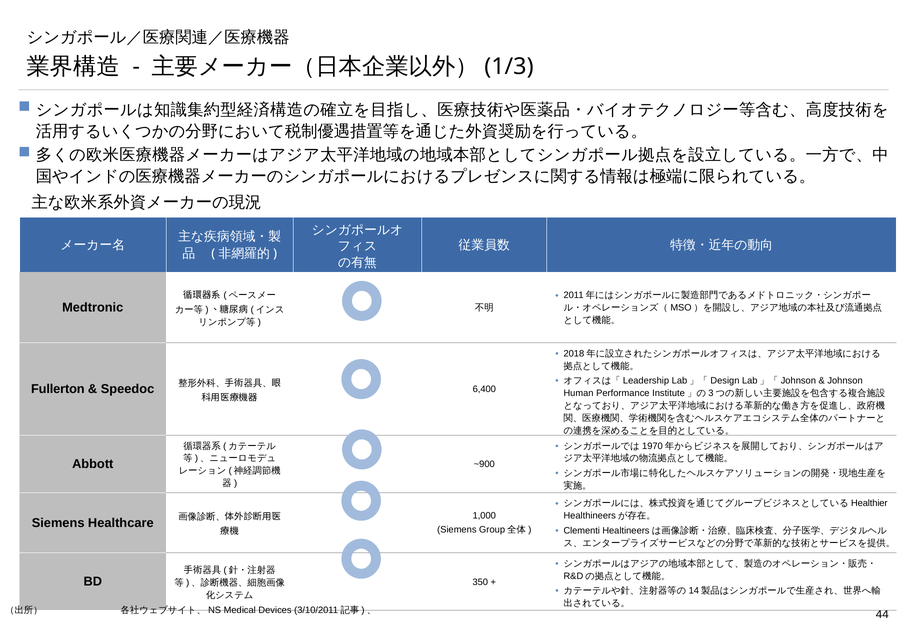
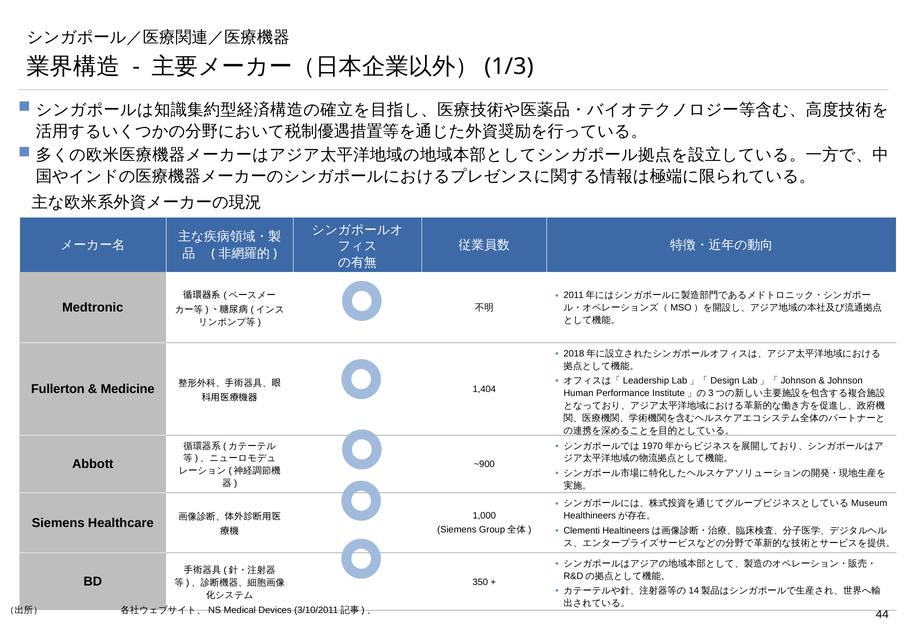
Speedoc: Speedoc -> Medicine
6,400: 6,400 -> 1,404
Healthier: Healthier -> Museum
